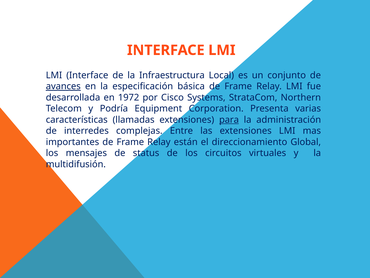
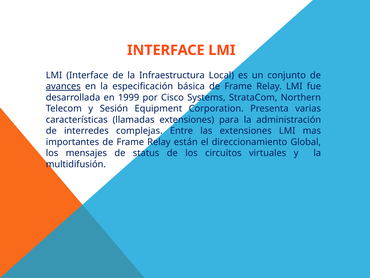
1972: 1972 -> 1999
Podría: Podría -> Sesión
para underline: present -> none
